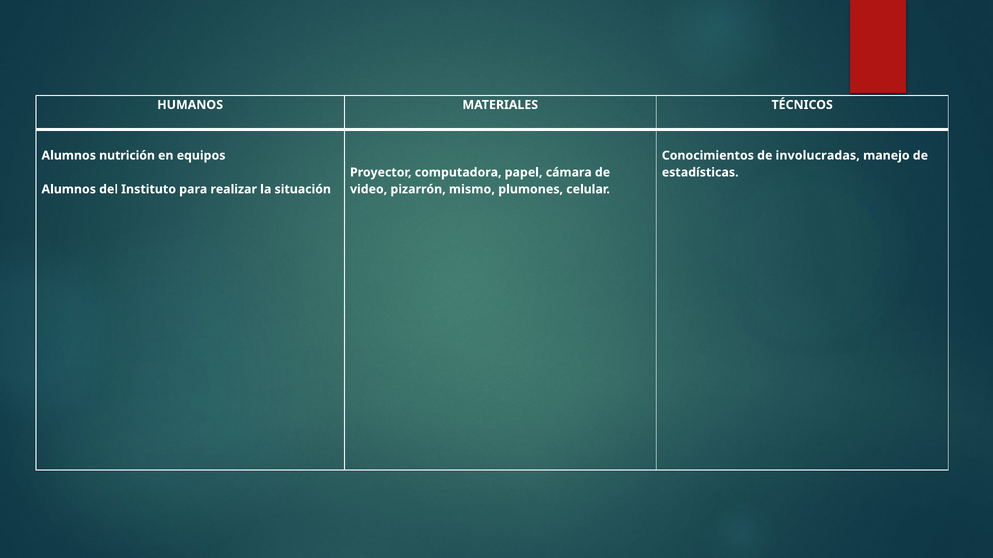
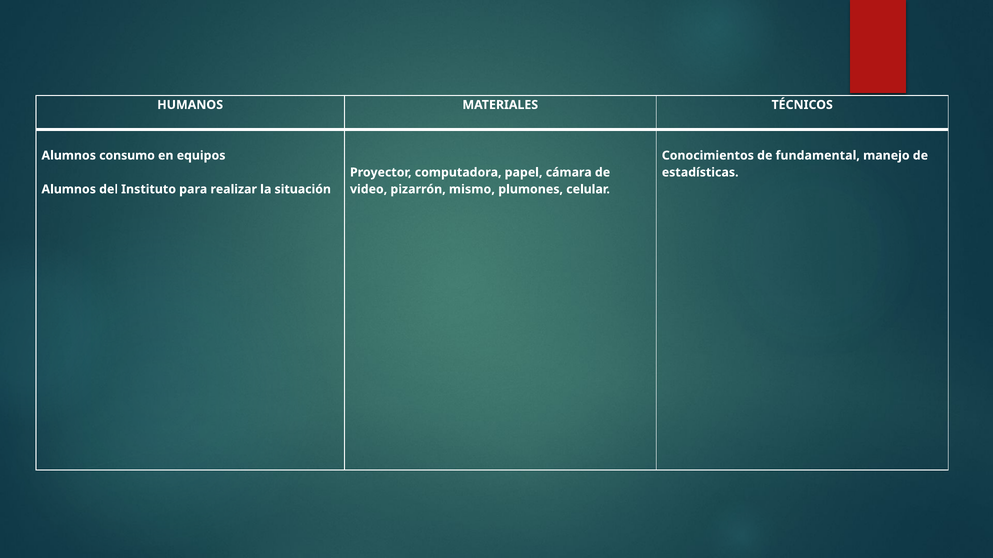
nutrición: nutrición -> consumo
involucradas: involucradas -> fundamental
